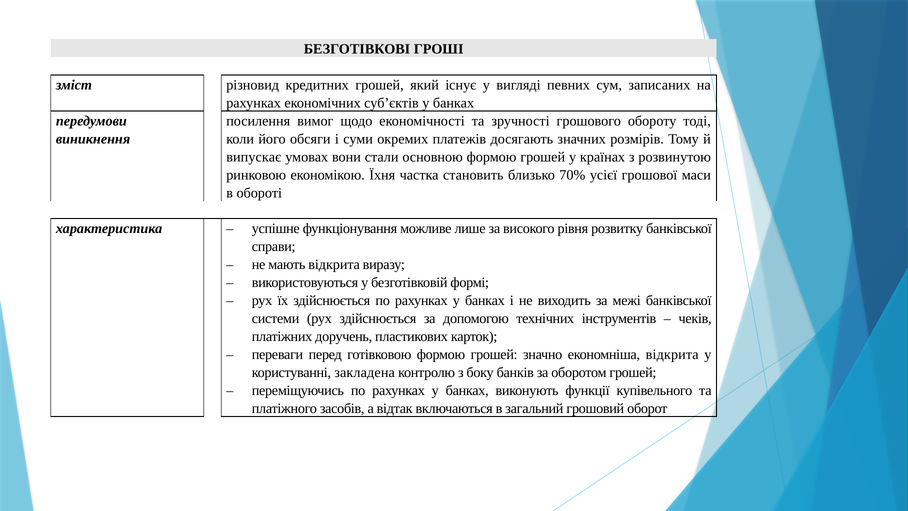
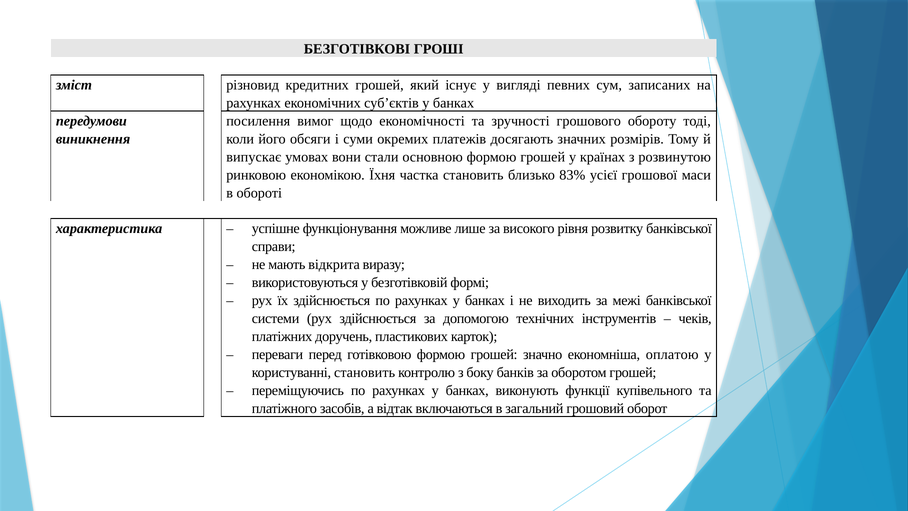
70%: 70% -> 83%
економніша відкрита: відкрита -> оплатою
користуванні закладена: закладена -> становить
